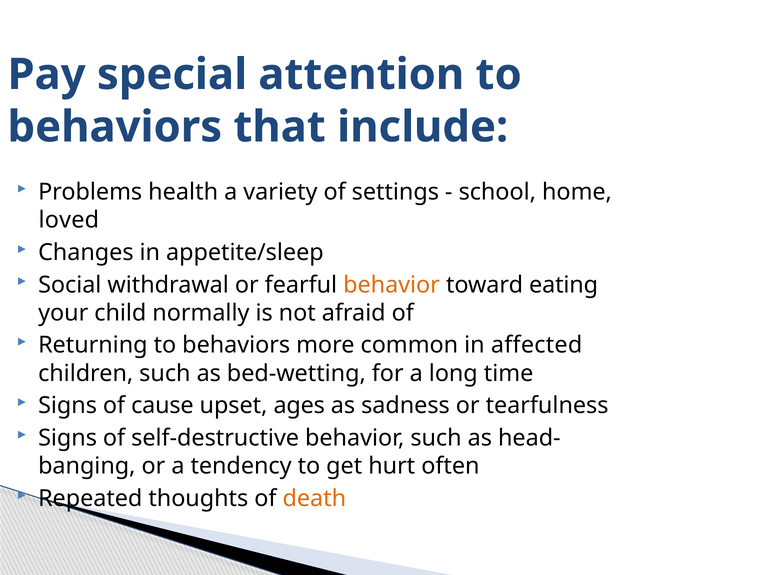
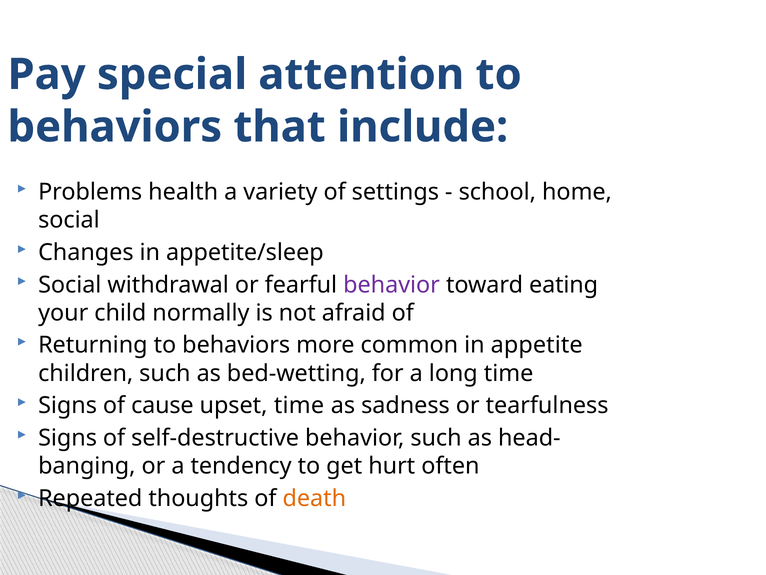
loved at (69, 220): loved -> social
behavior at (392, 285) colour: orange -> purple
affected: affected -> appetite
upset ages: ages -> time
